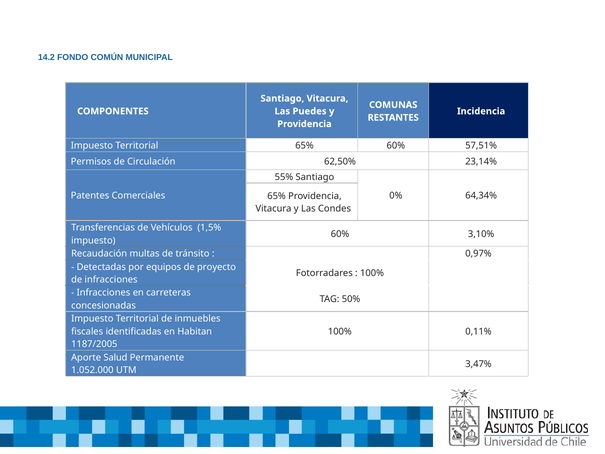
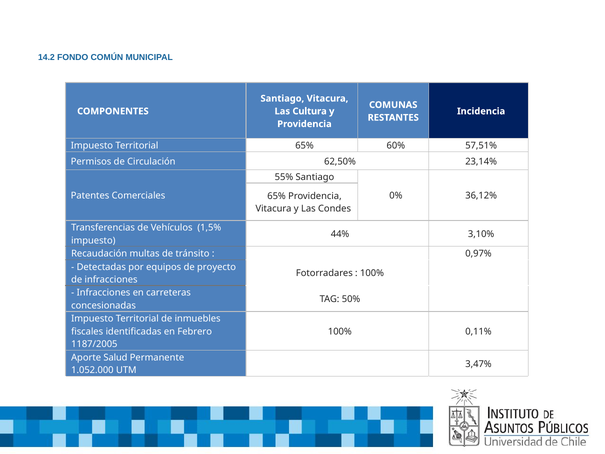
Puedes: Puedes -> Cultura
64,34%: 64,34% -> 36,12%
60% at (340, 234): 60% -> 44%
Habitan: Habitan -> Febrero
